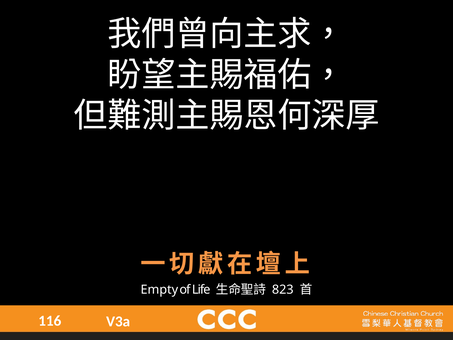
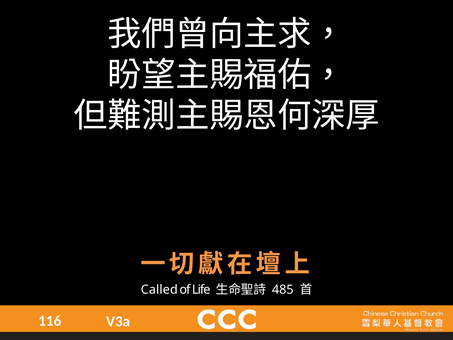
Empty: Empty -> Called
823: 823 -> 485
